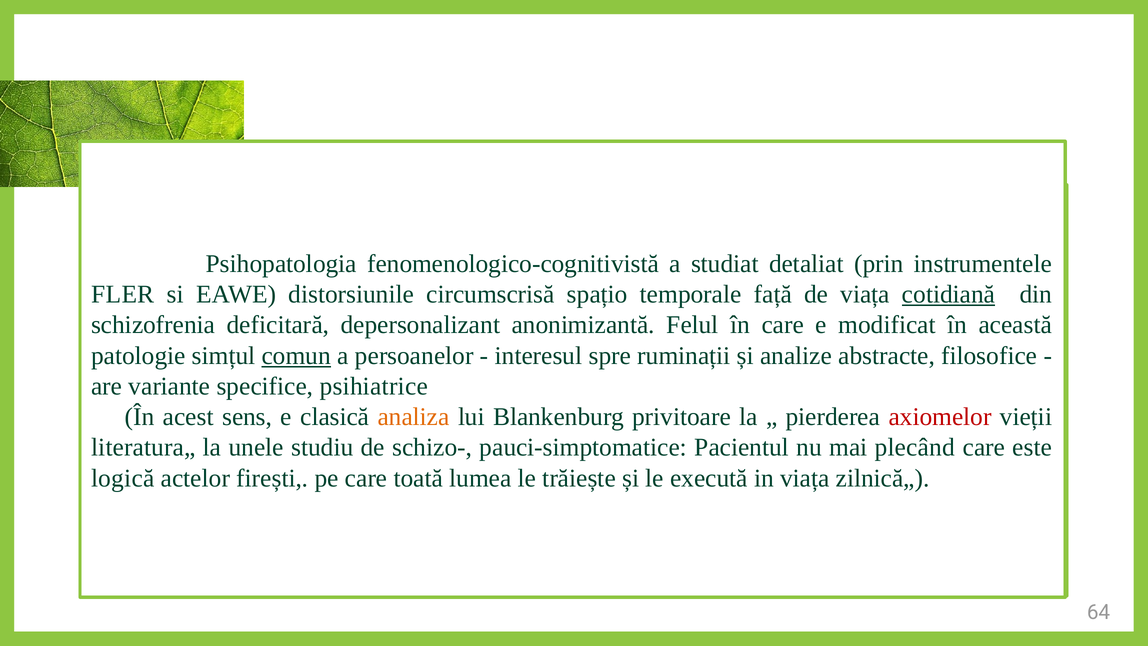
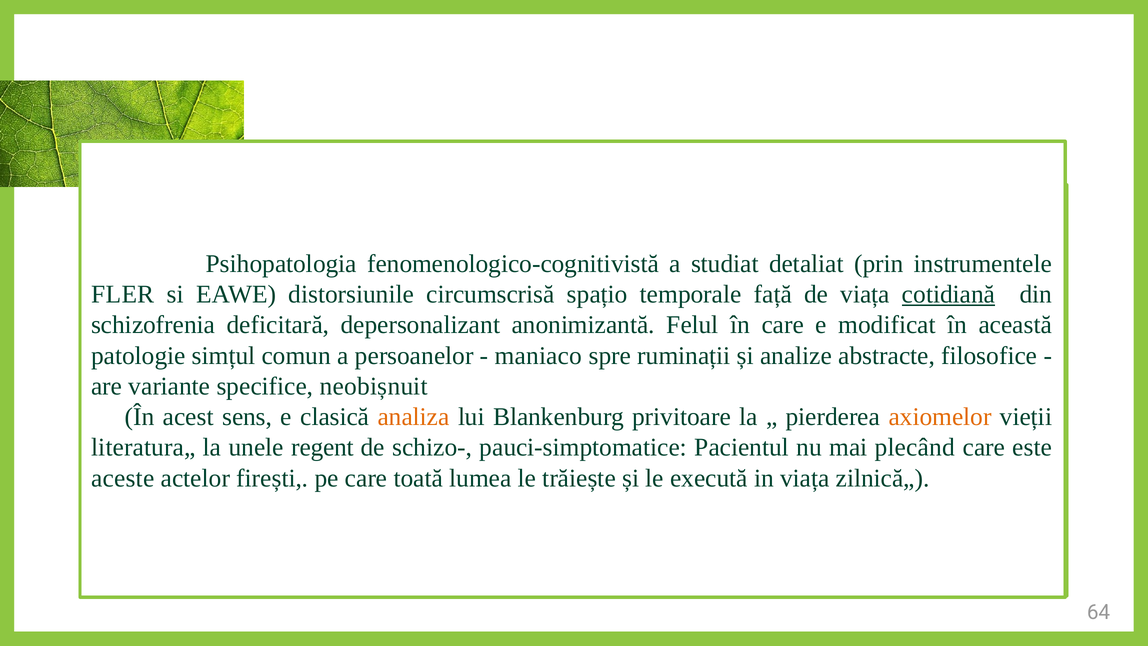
comun underline: present -> none
interesul: interesul -> maniaco
psihiatrice: psihiatrice -> neobișnuit
axiomelor colour: red -> orange
studiu: studiu -> regent
logică: logică -> aceste
